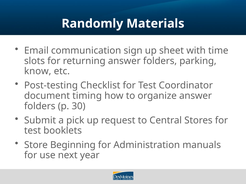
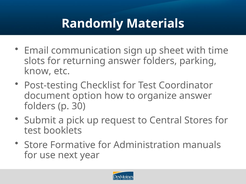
timing: timing -> option
Beginning: Beginning -> Formative
